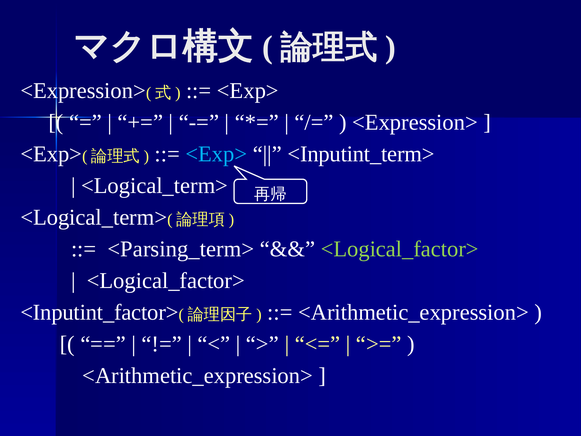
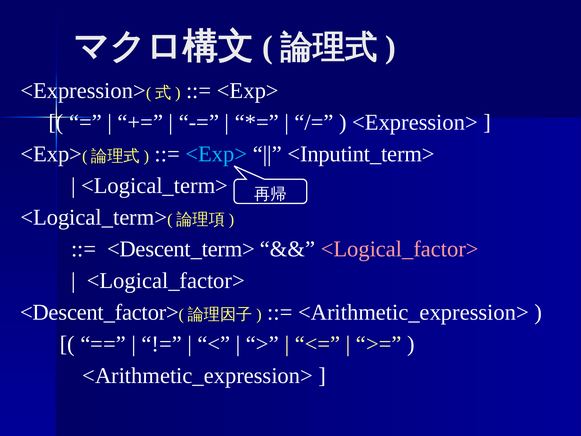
<Parsing_term>: <Parsing_term> -> <Descent_term>
<Logical_factor> at (400, 249) colour: light green -> pink
<Inputint_factor>: <Inputint_factor> -> <Descent_factor>
